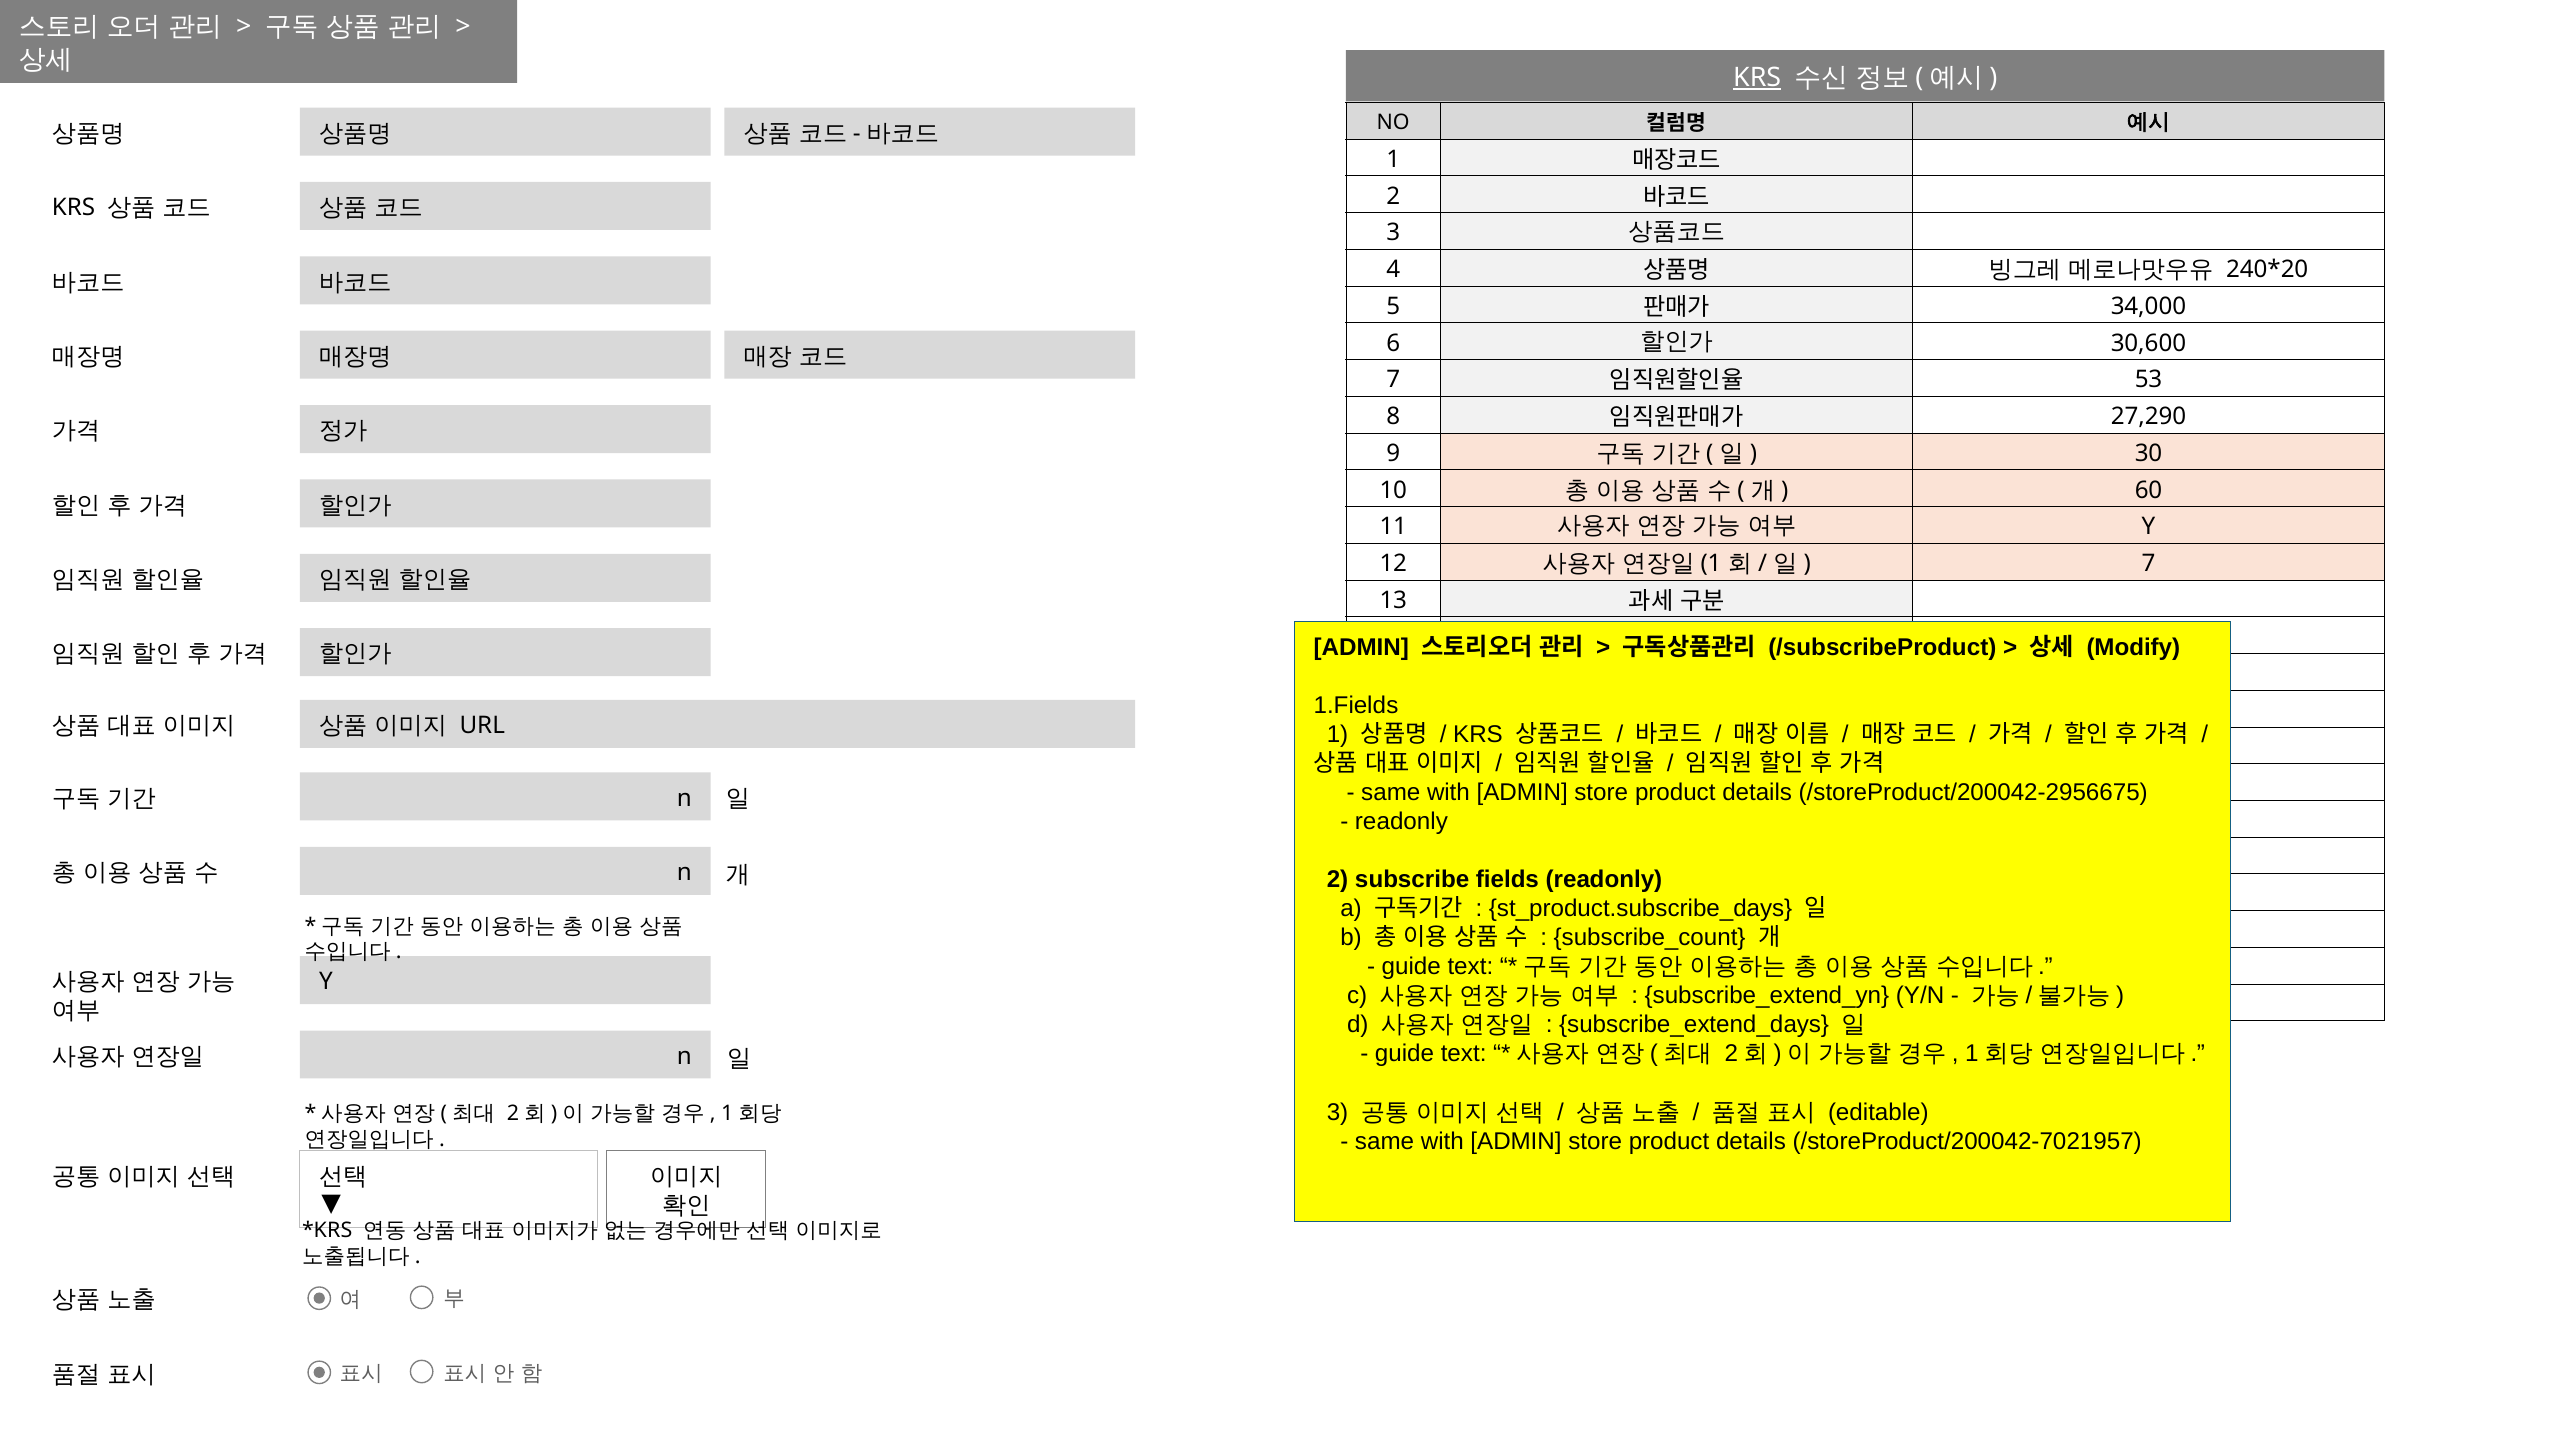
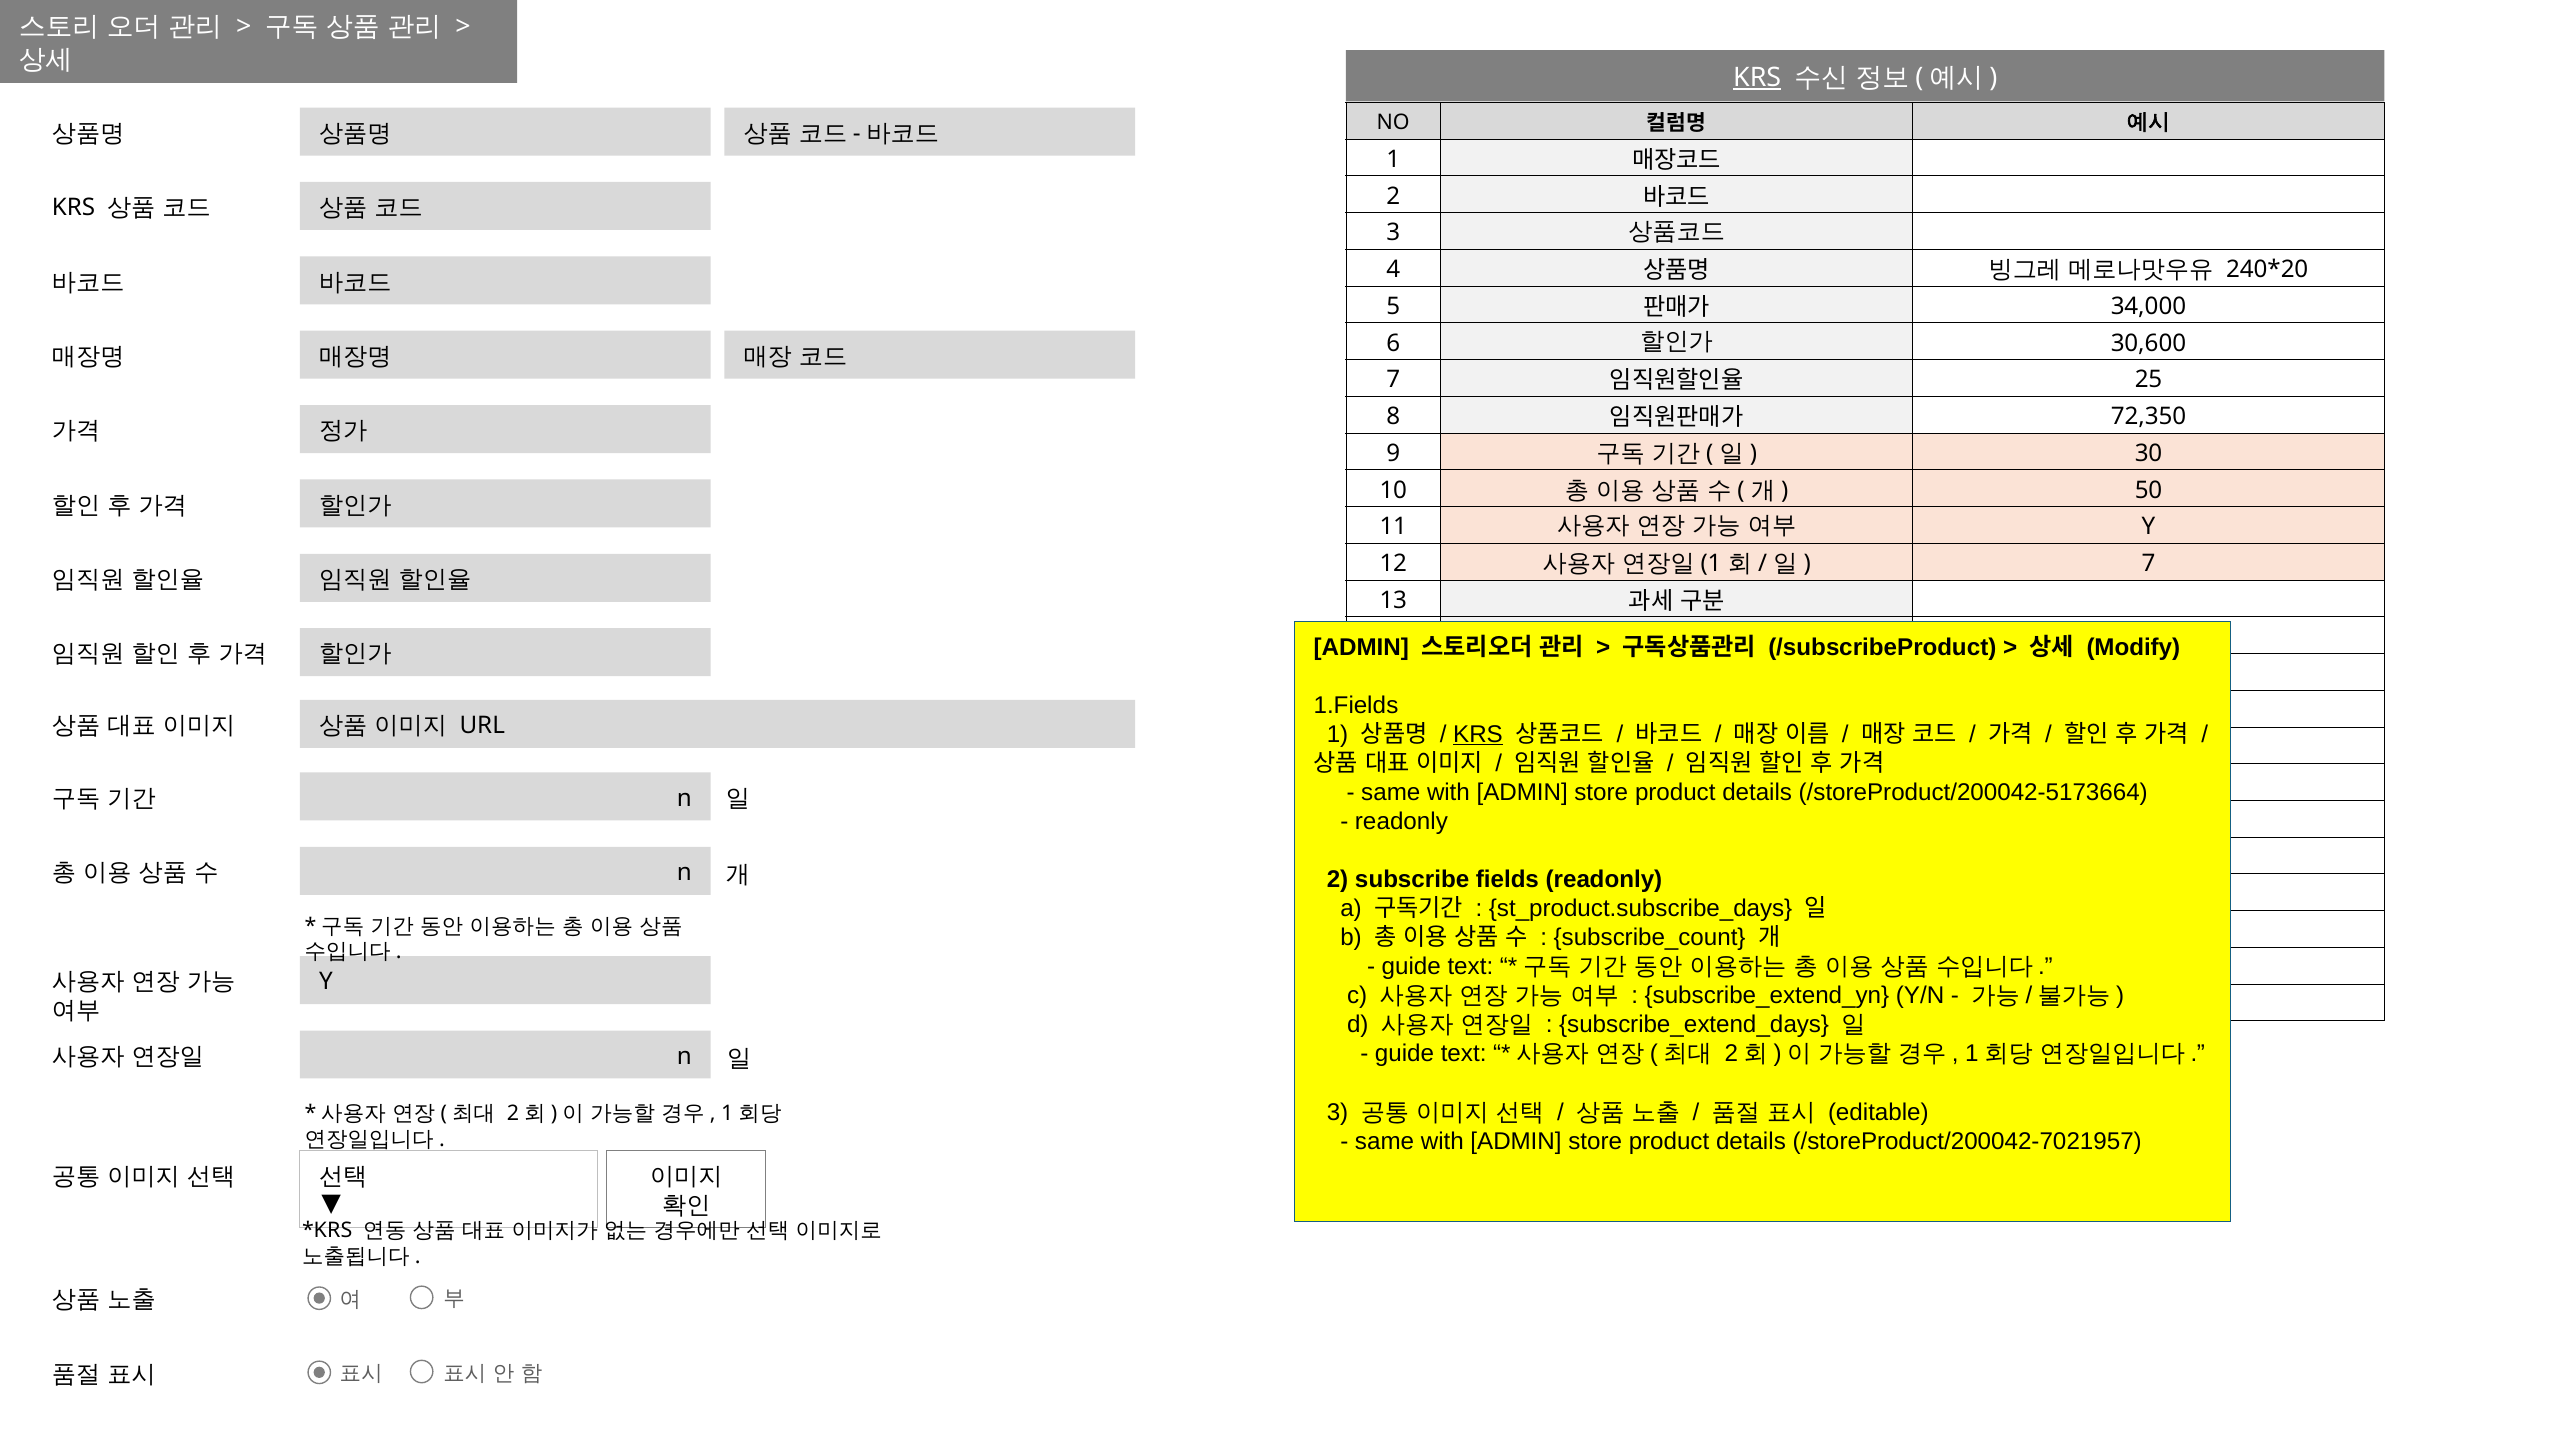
53: 53 -> 25
27,290: 27,290 -> 72,350
60: 60 -> 50
KRS at (1478, 734) underline: none -> present
/storeProduct/200042-2956675: /storeProduct/200042-2956675 -> /storeProduct/200042-5173664
